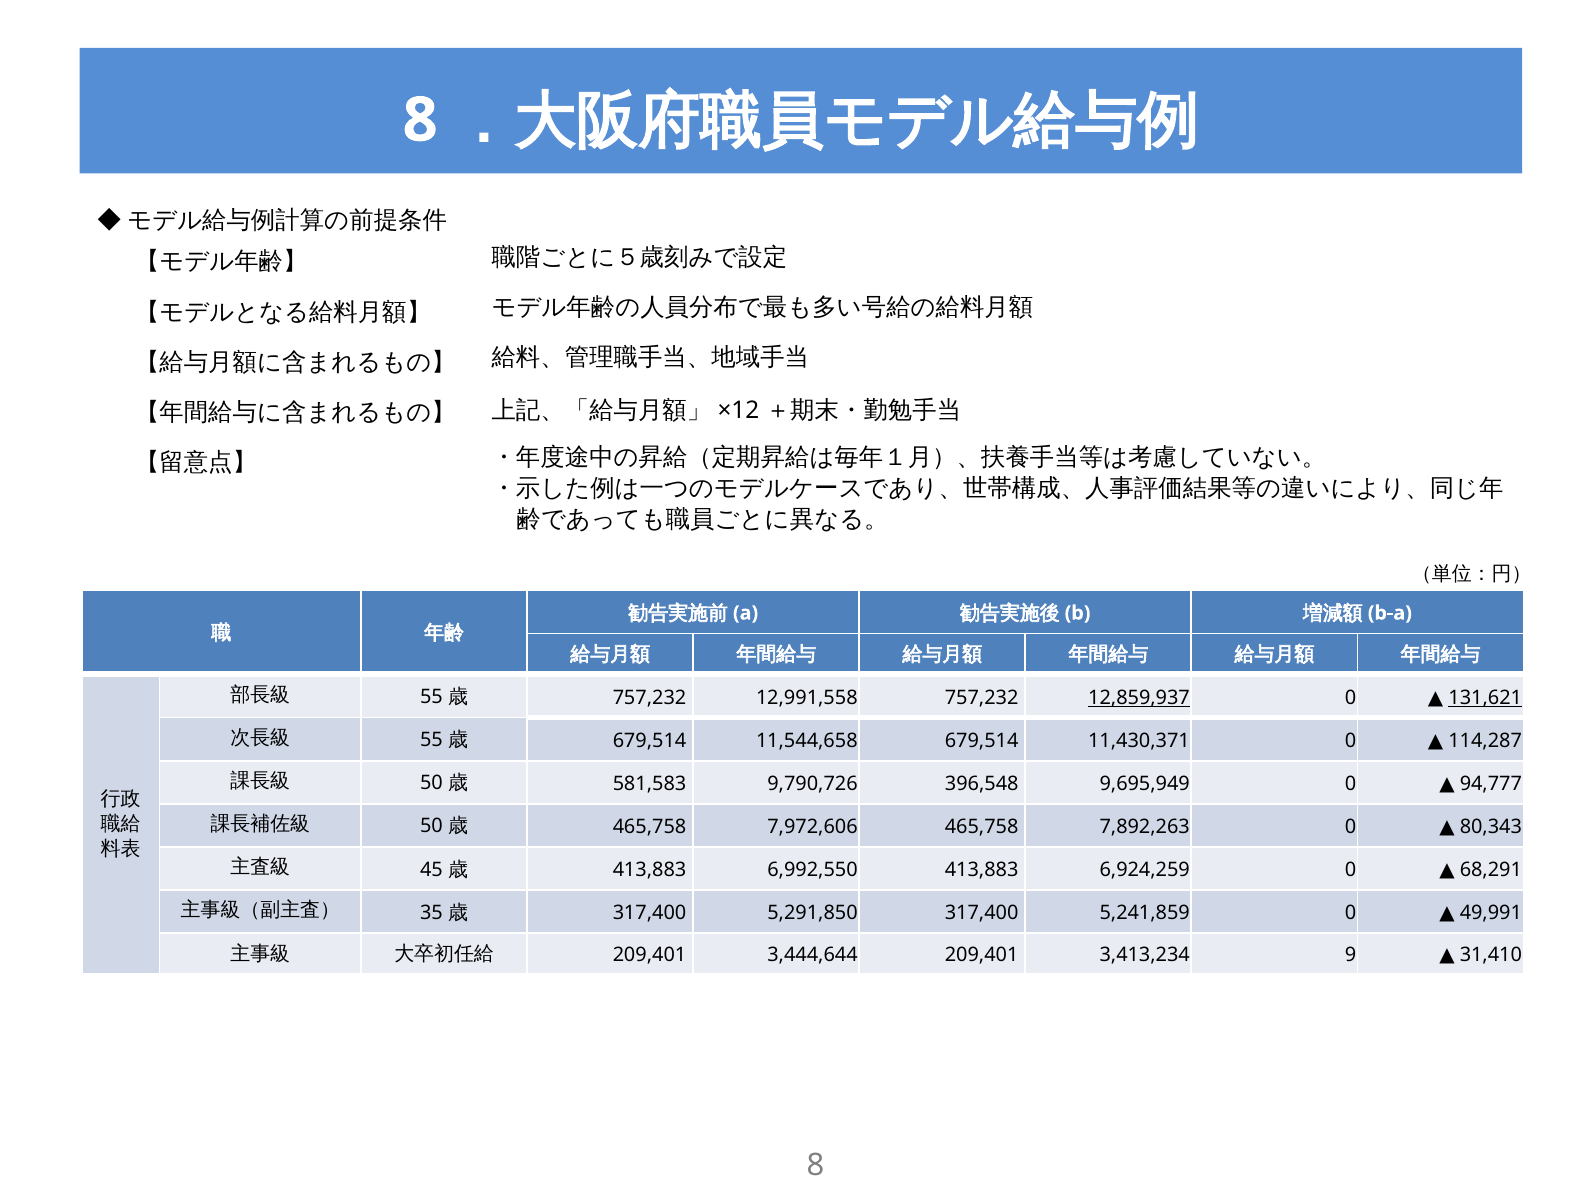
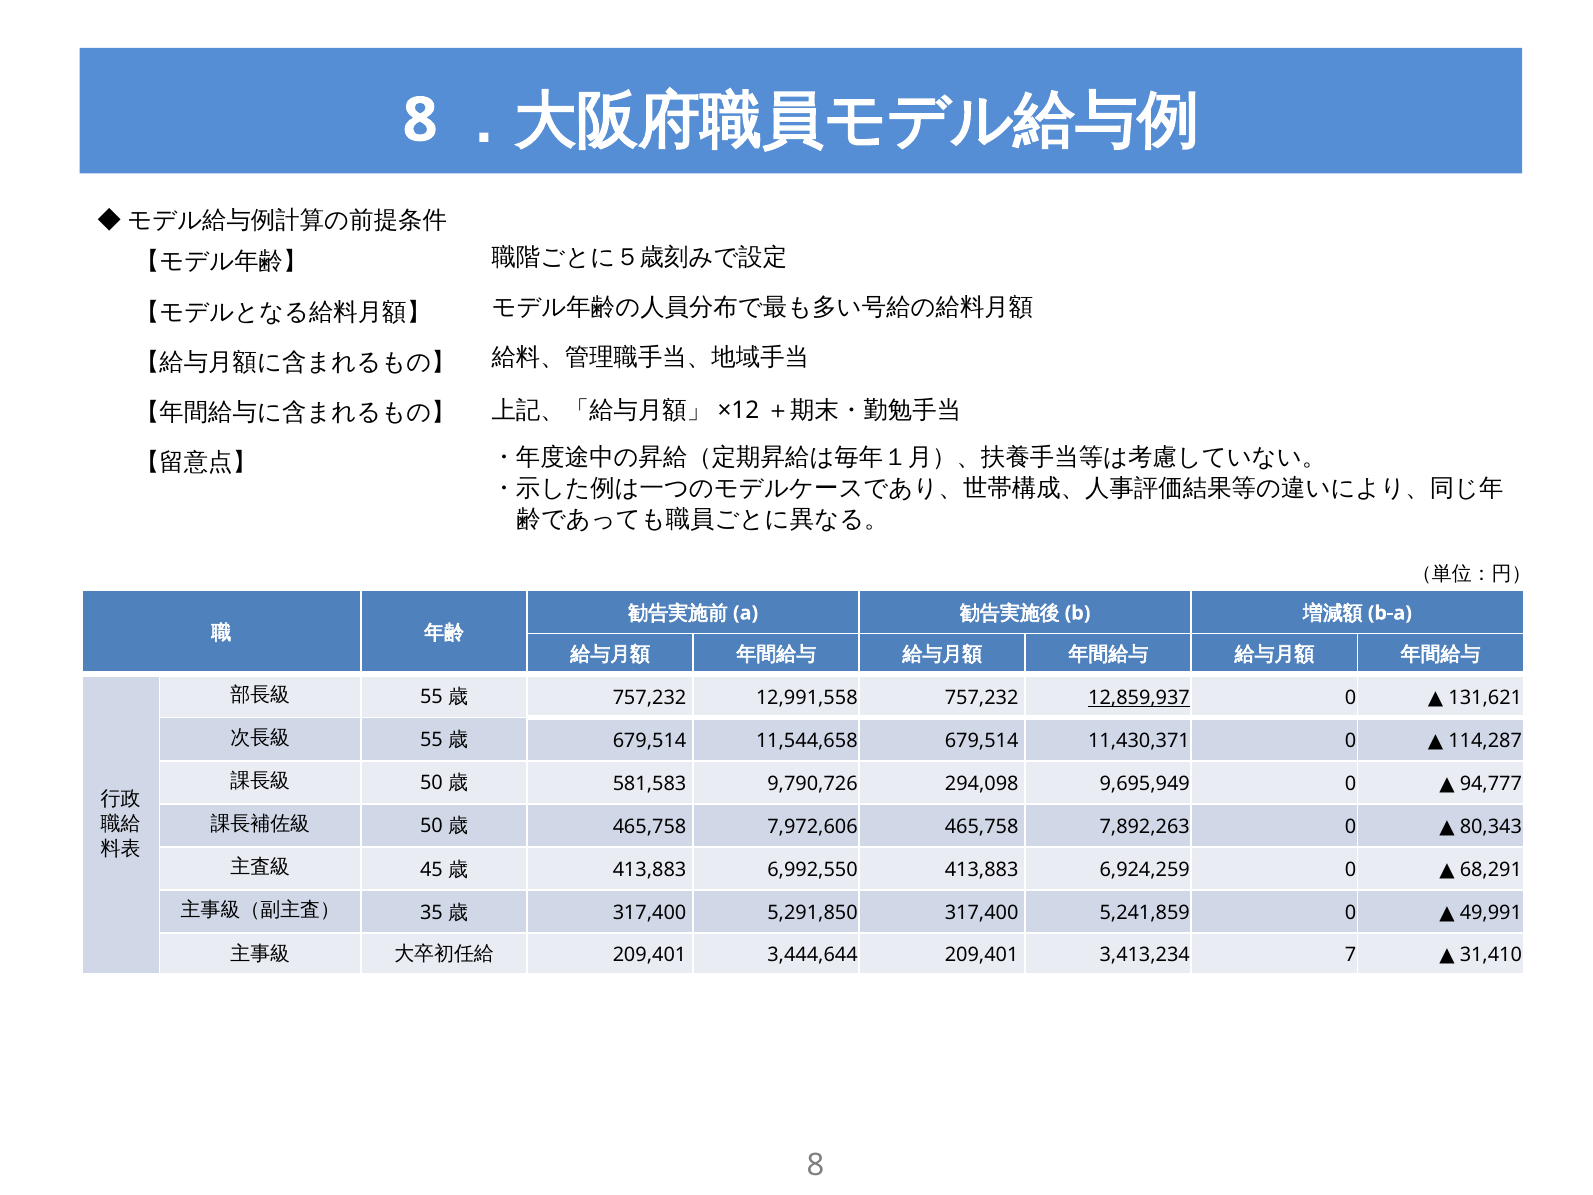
131,621 underline: present -> none
396,548: 396,548 -> 294,098
9: 9 -> 7
